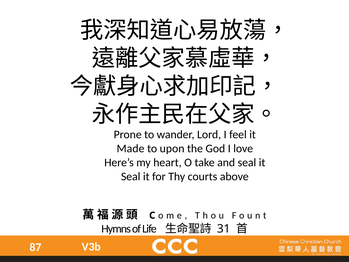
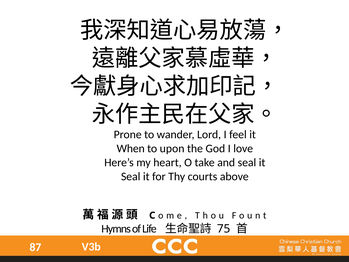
Made: Made -> When
31: 31 -> 75
